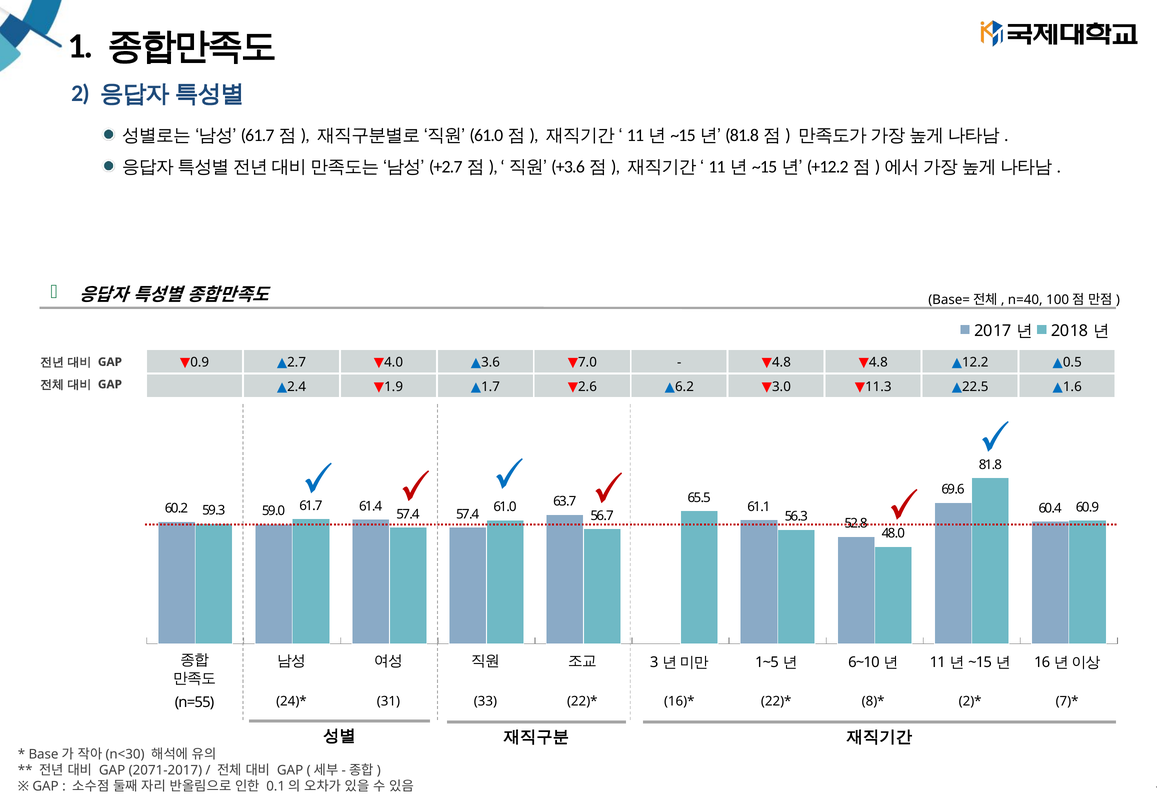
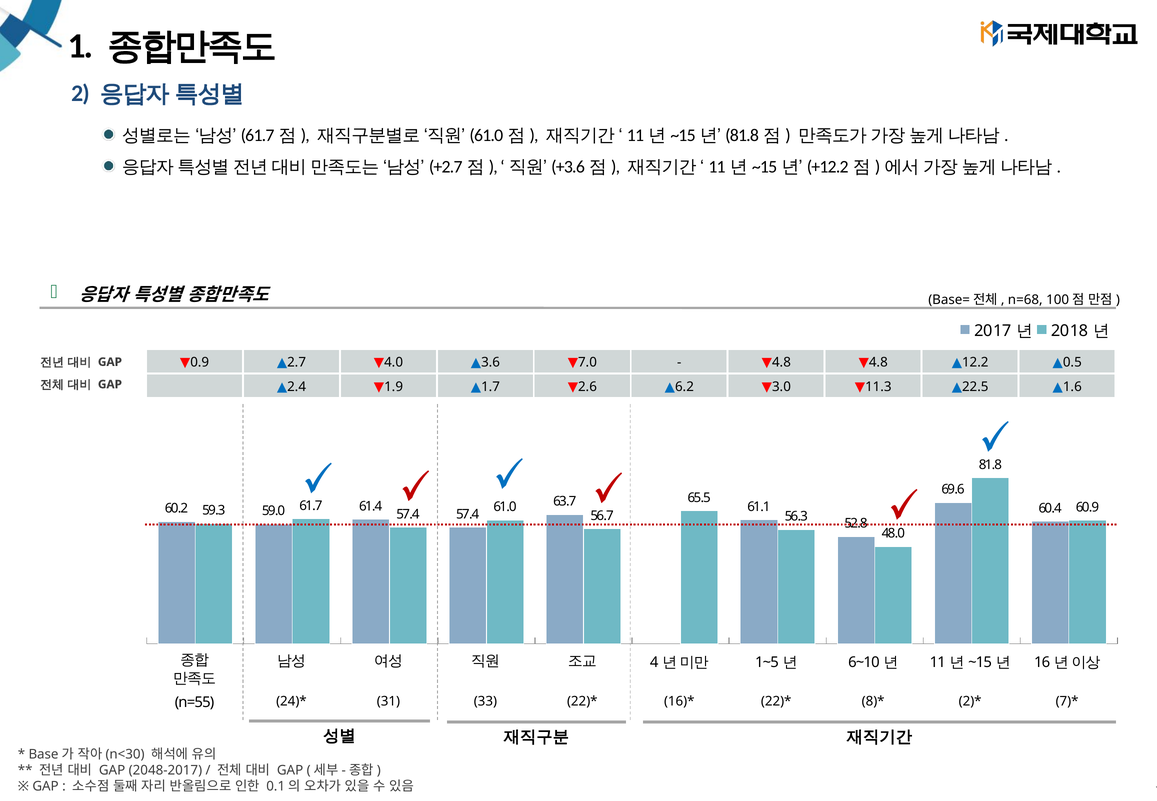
n=40: n=40 -> n=68
3: 3 -> 4
2071-2017: 2071-2017 -> 2048-2017
